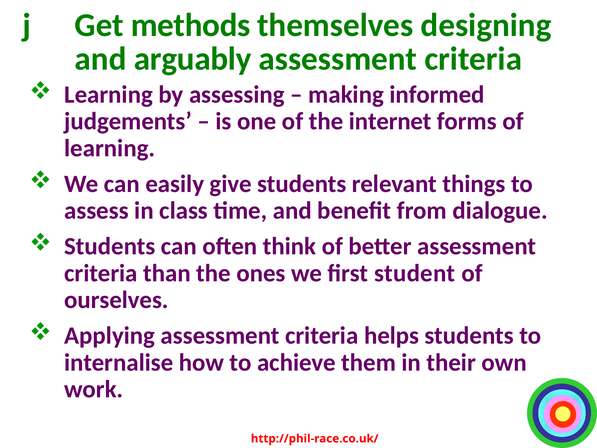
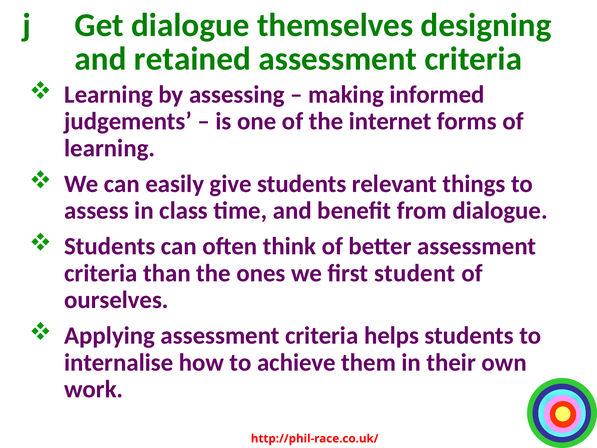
Get methods: methods -> dialogue
arguably: arguably -> retained
